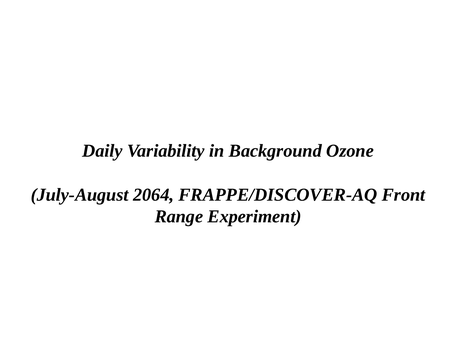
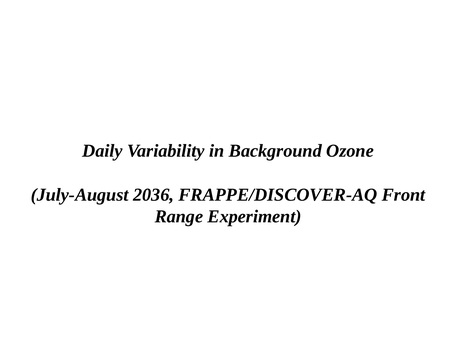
2064: 2064 -> 2036
